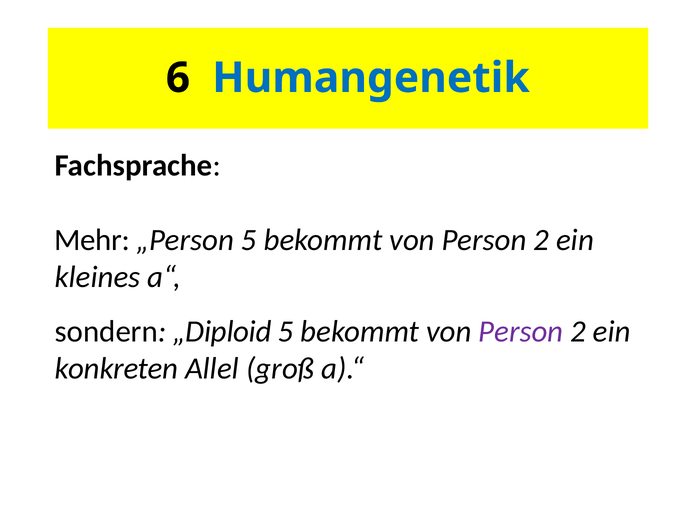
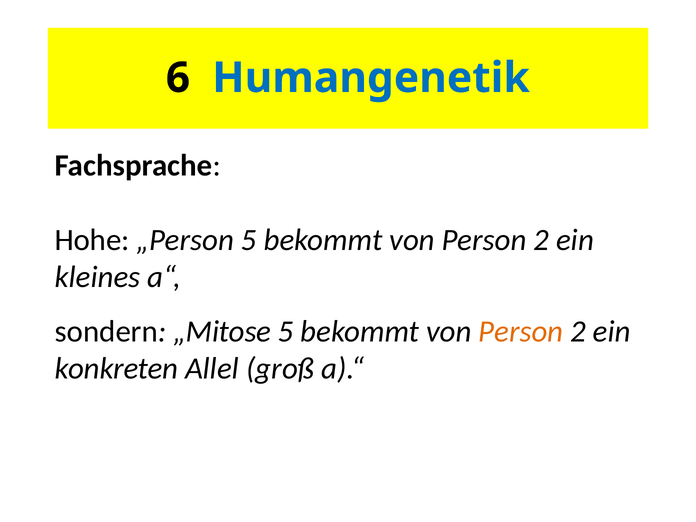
Mehr: Mehr -> Hohe
„Diploid: „Diploid -> „Mitose
Person at (521, 332) colour: purple -> orange
